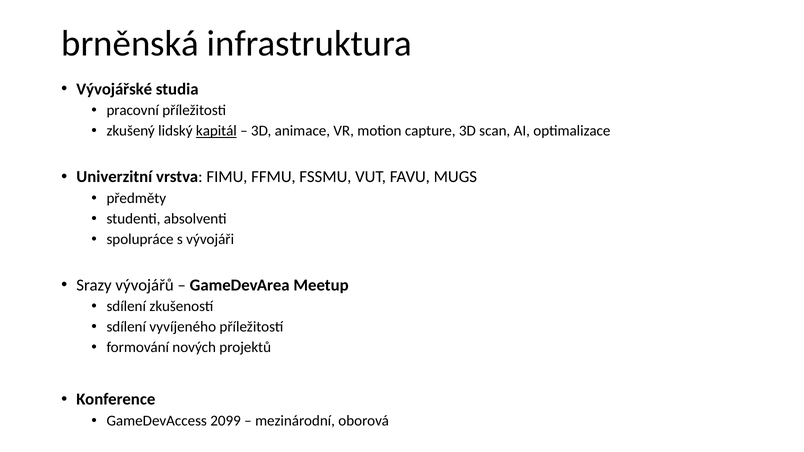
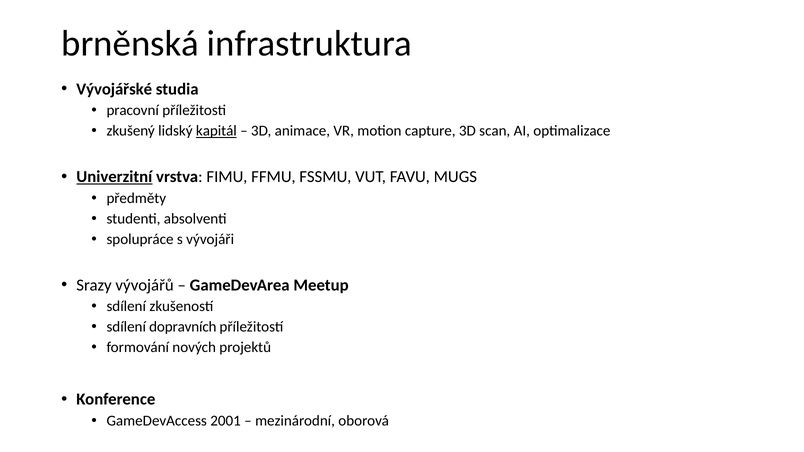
Univerzitní underline: none -> present
vyvíjeného: vyvíjeného -> dopravních
2099: 2099 -> 2001
